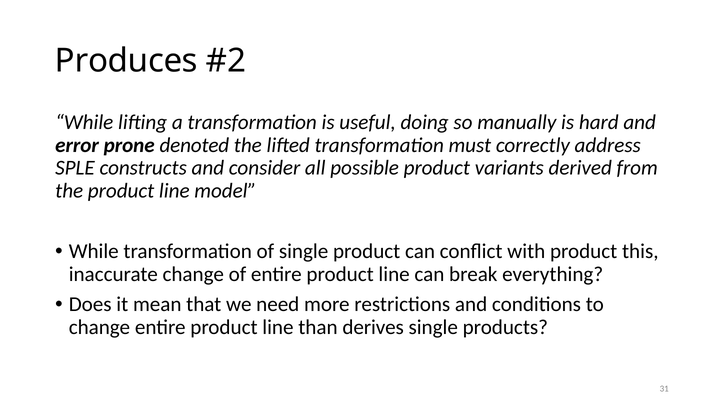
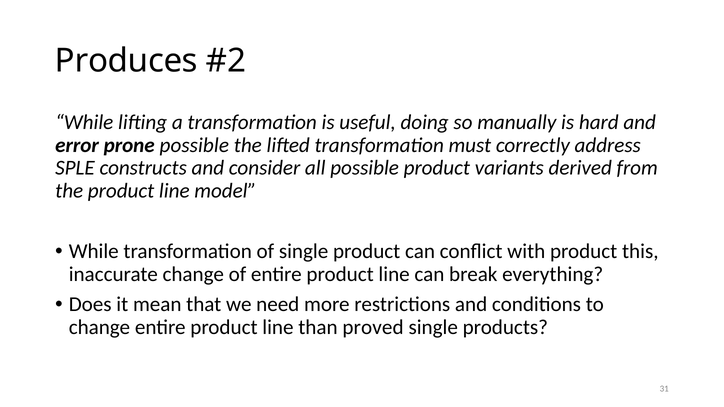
prone denoted: denoted -> possible
derives: derives -> proved
